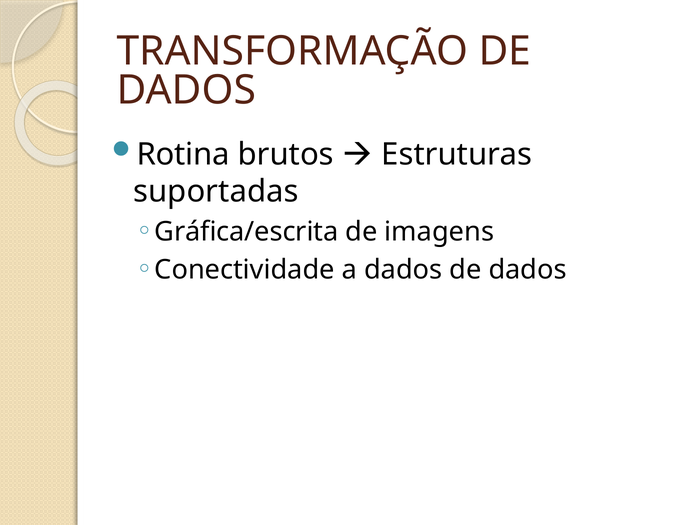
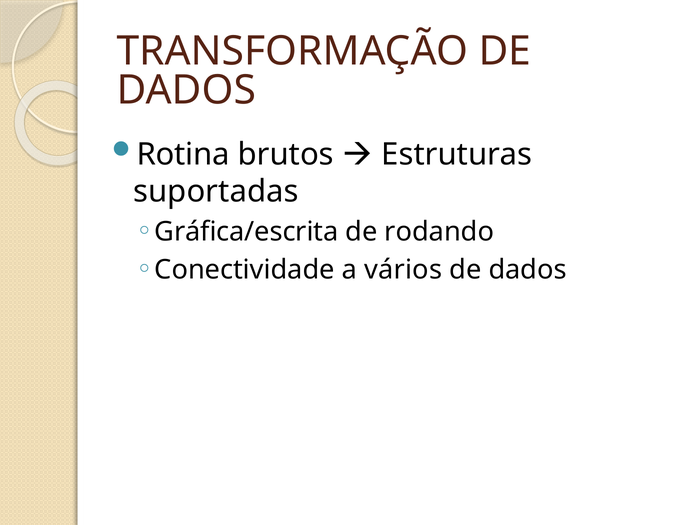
imagens: imagens -> rodando
a dados: dados -> vários
